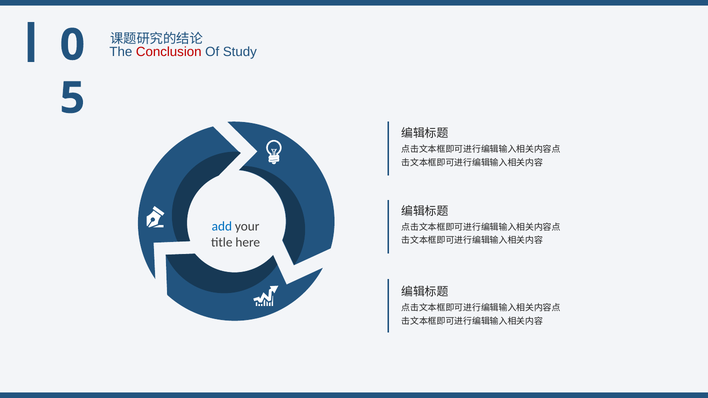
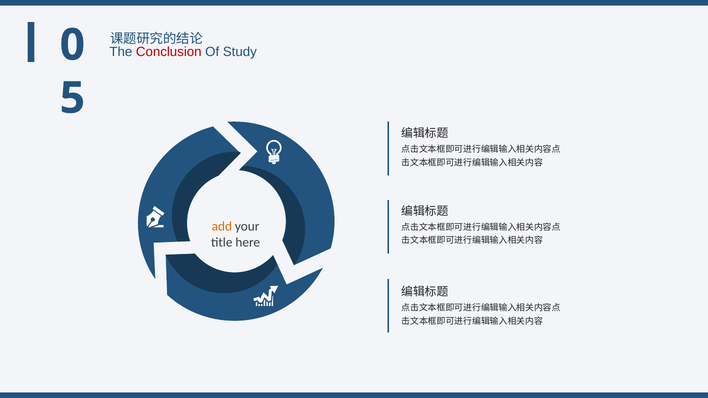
add colour: blue -> orange
